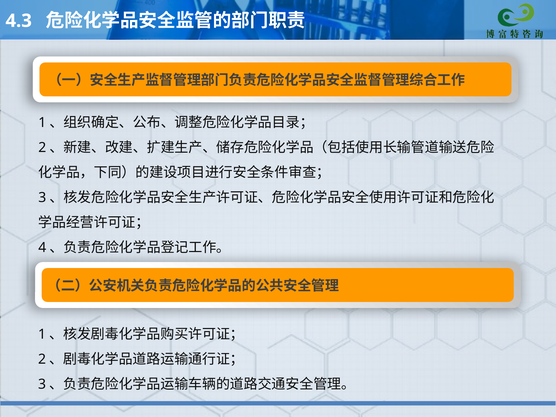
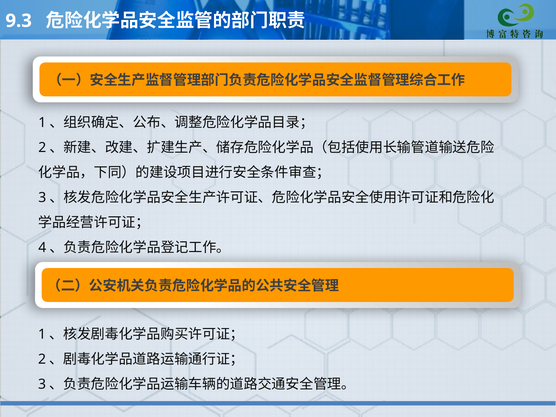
4.3: 4.3 -> 9.3
